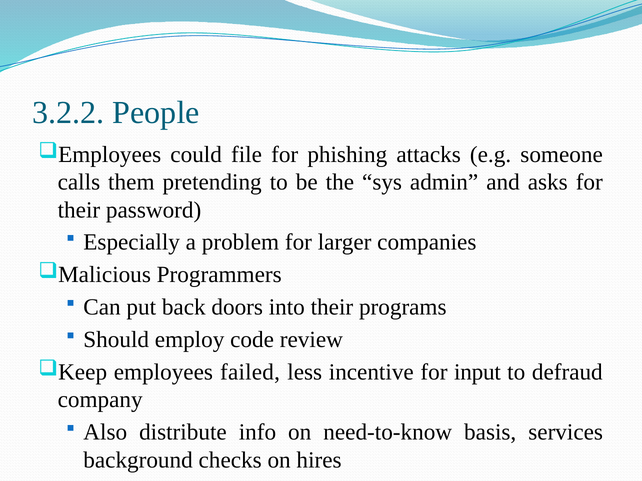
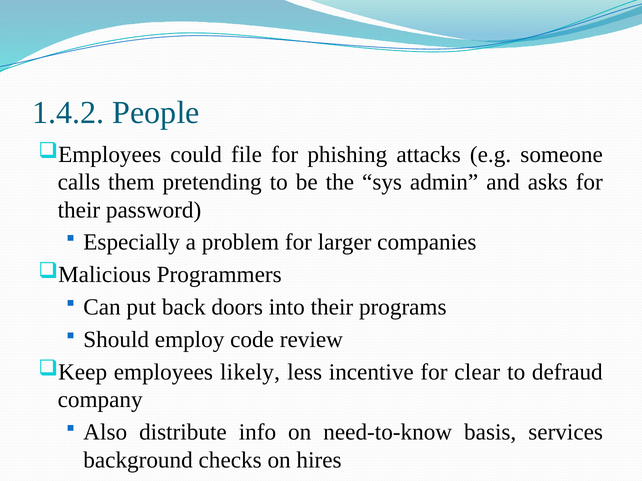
3.2.2: 3.2.2 -> 1.4.2
failed: failed -> likely
input: input -> clear
